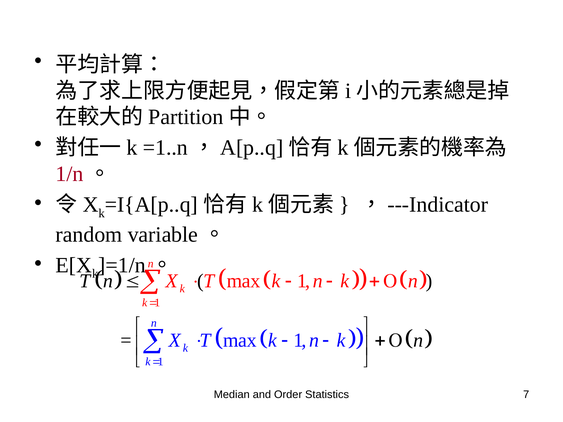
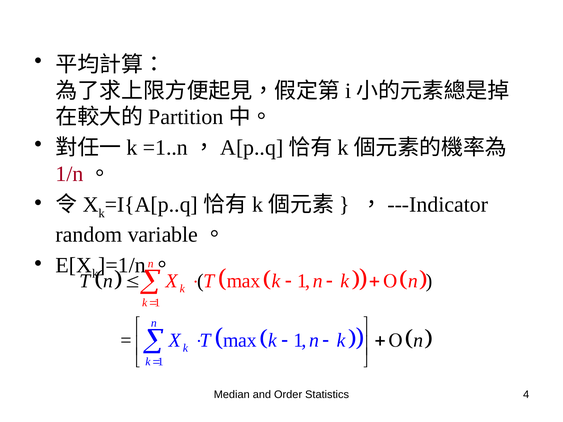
7: 7 -> 4
